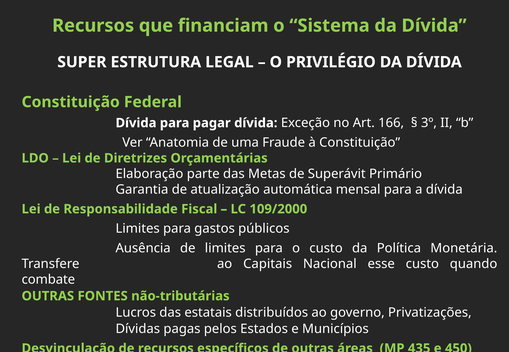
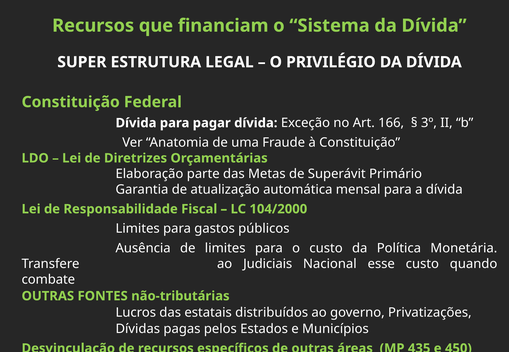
109/2000: 109/2000 -> 104/2000
Capitais: Capitais -> Judiciais
